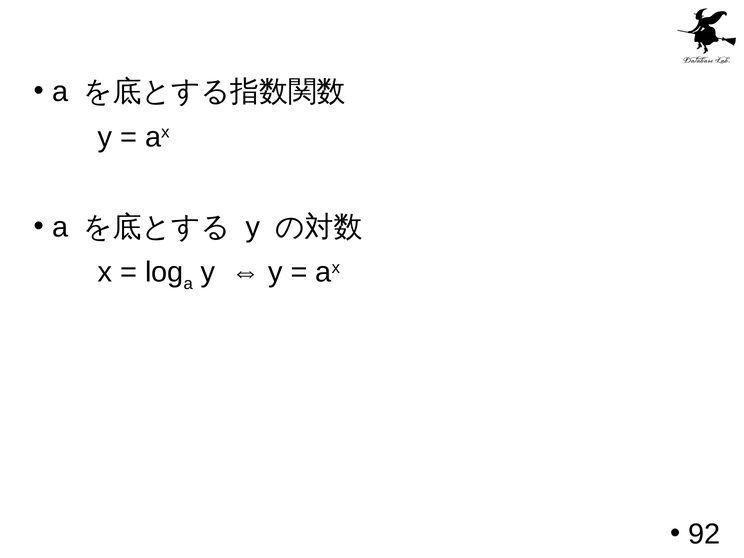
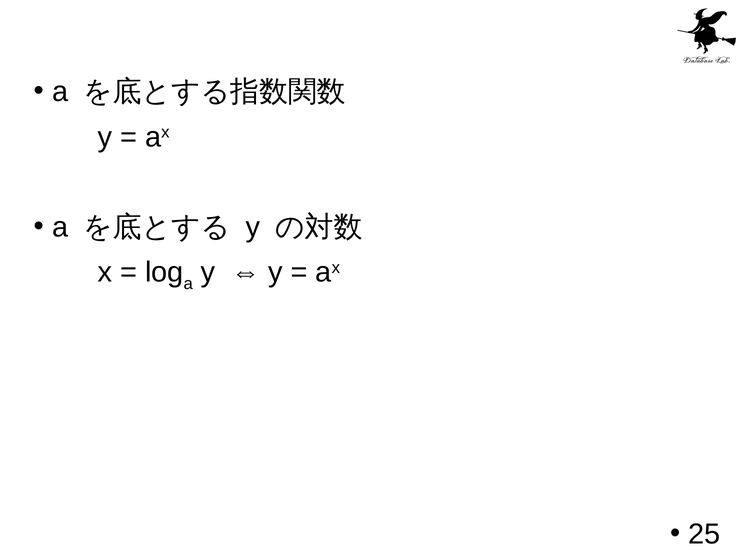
92: 92 -> 25
